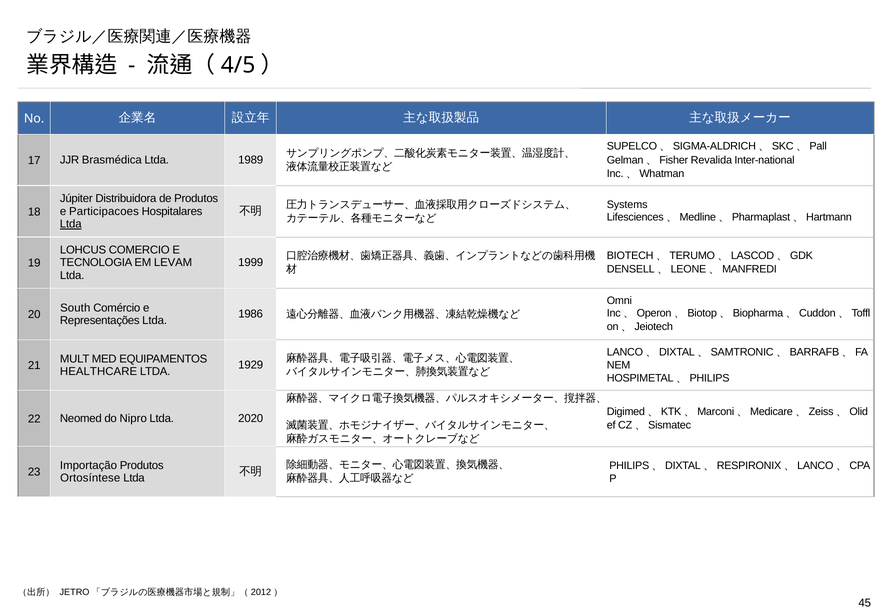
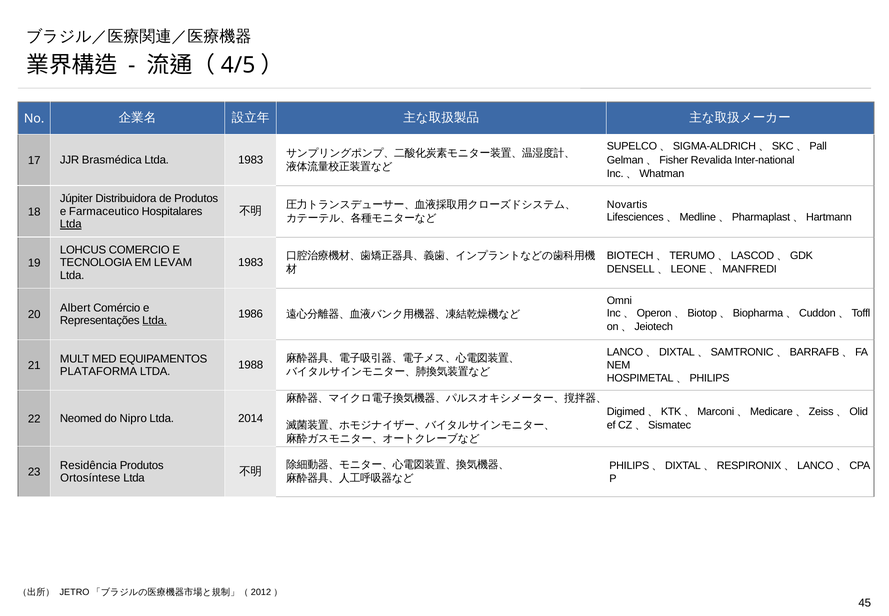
1989 at (251, 160): 1989 -> 1983
Systems: Systems -> Novartis
Participacoes: Participacoes -> Farmaceutico
1999 at (251, 262): 1999 -> 1983
South: South -> Albert
Ltda at (155, 320) underline: none -> present
1929: 1929 -> 1988
HEALTHCARE: HEALTHCARE -> PLATAFORMA
2020: 2020 -> 2014
Importação: Importação -> Residência
